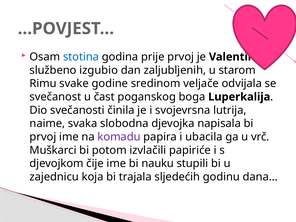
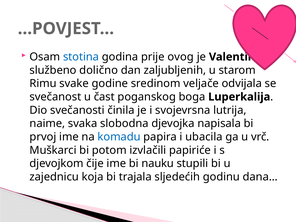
prije prvoj: prvoj -> ovog
izgubio: izgubio -> dolično
komadu colour: purple -> blue
